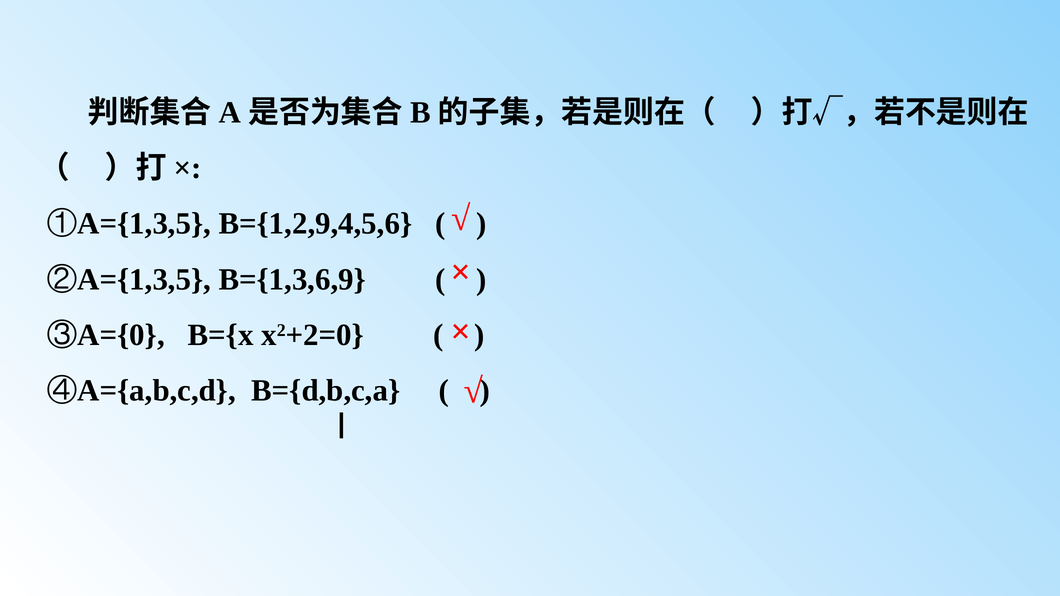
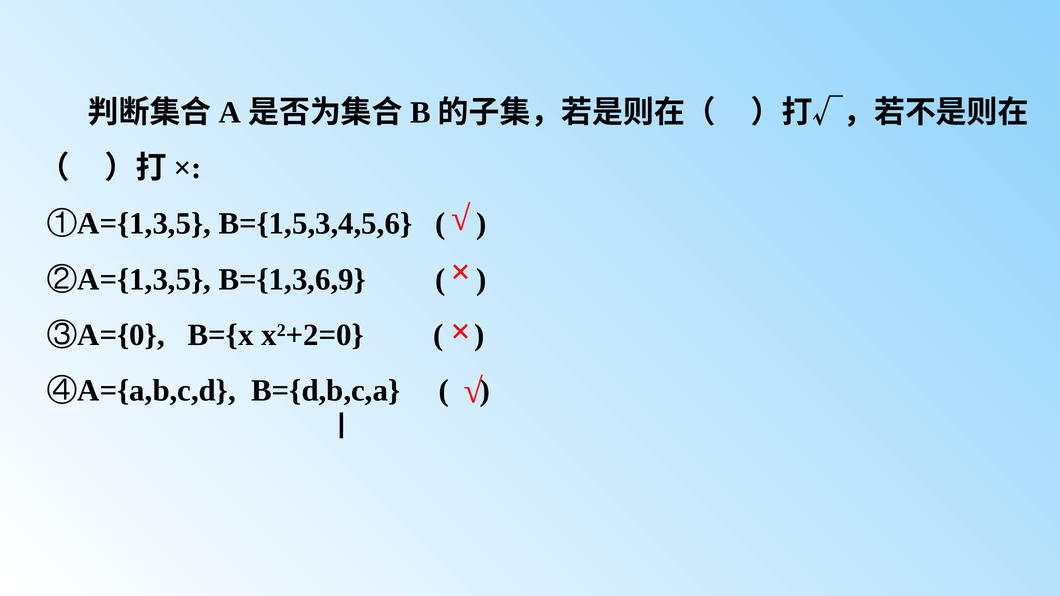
B={1,2,9,4,5,6: B={1,2,9,4,5,6 -> B={1,5,3,4,5,6
